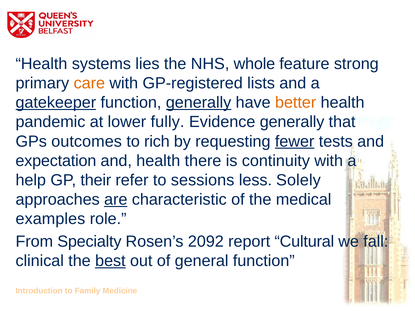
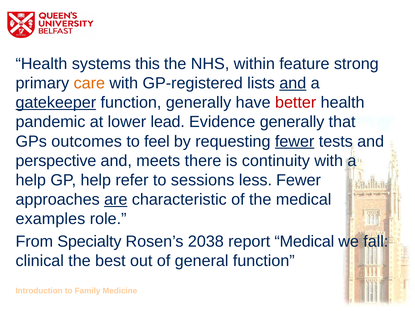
lies: lies -> this
whole: whole -> within
and at (293, 83) underline: none -> present
generally at (199, 103) underline: present -> none
better colour: orange -> red
fully: fully -> lead
rich: rich -> feel
expectation: expectation -> perspective
and health: health -> meets
GP their: their -> help
less Solely: Solely -> Fewer
2092: 2092 -> 2038
report Cultural: Cultural -> Medical
best underline: present -> none
